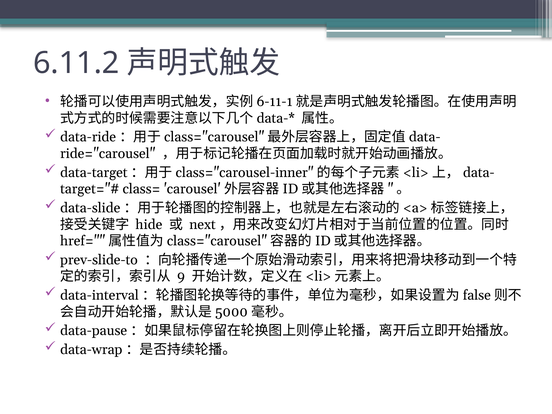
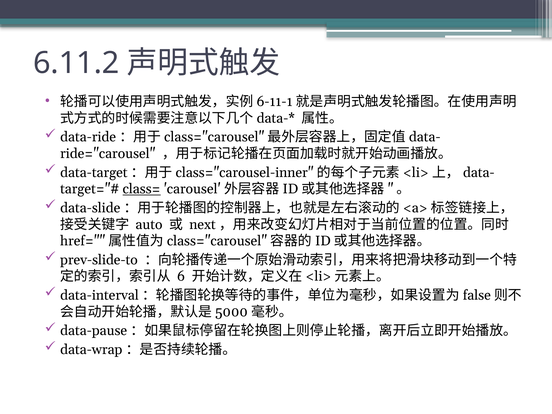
class= underline: none -> present
hide: hide -> auto
9: 9 -> 6
